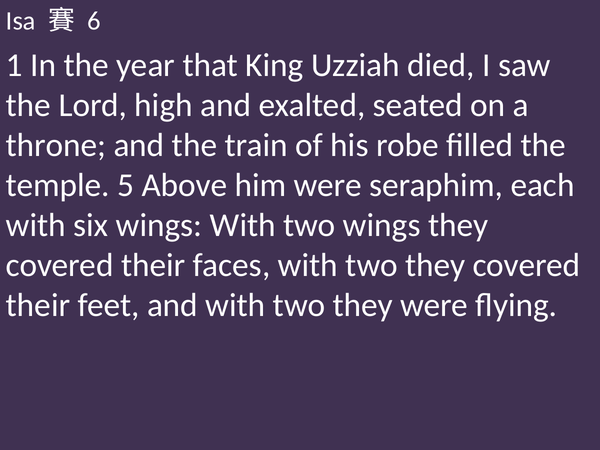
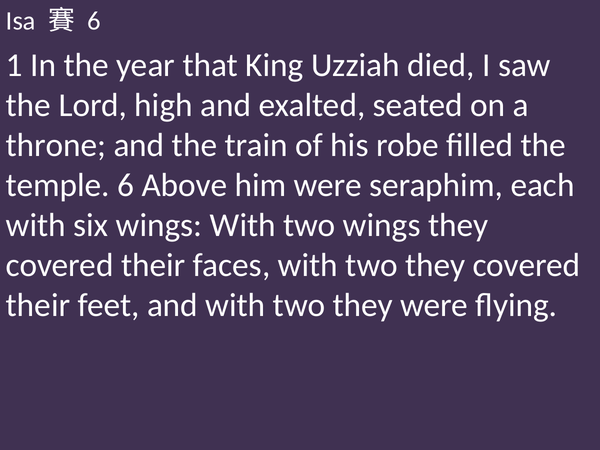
temple 5: 5 -> 6
